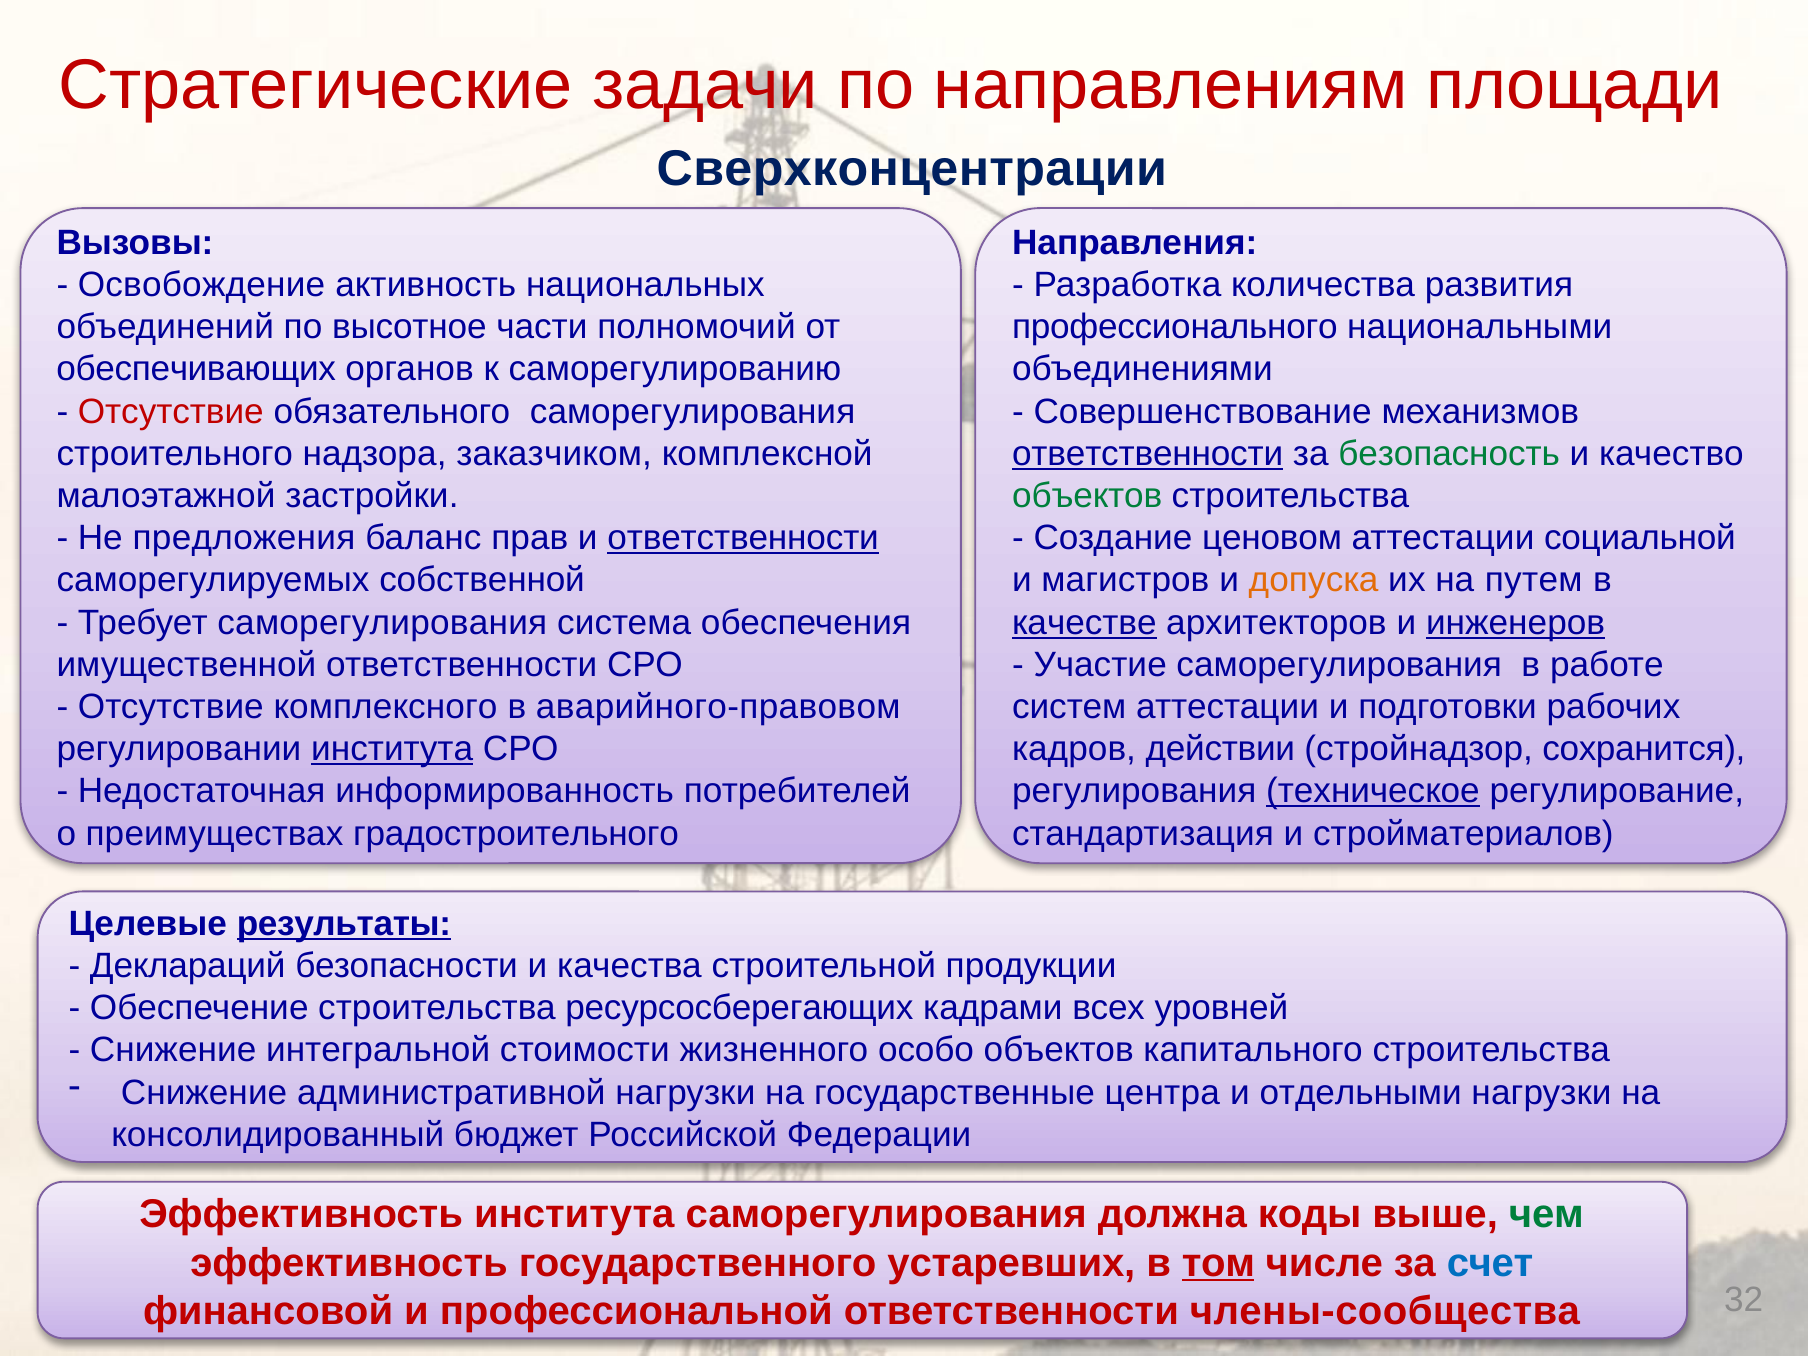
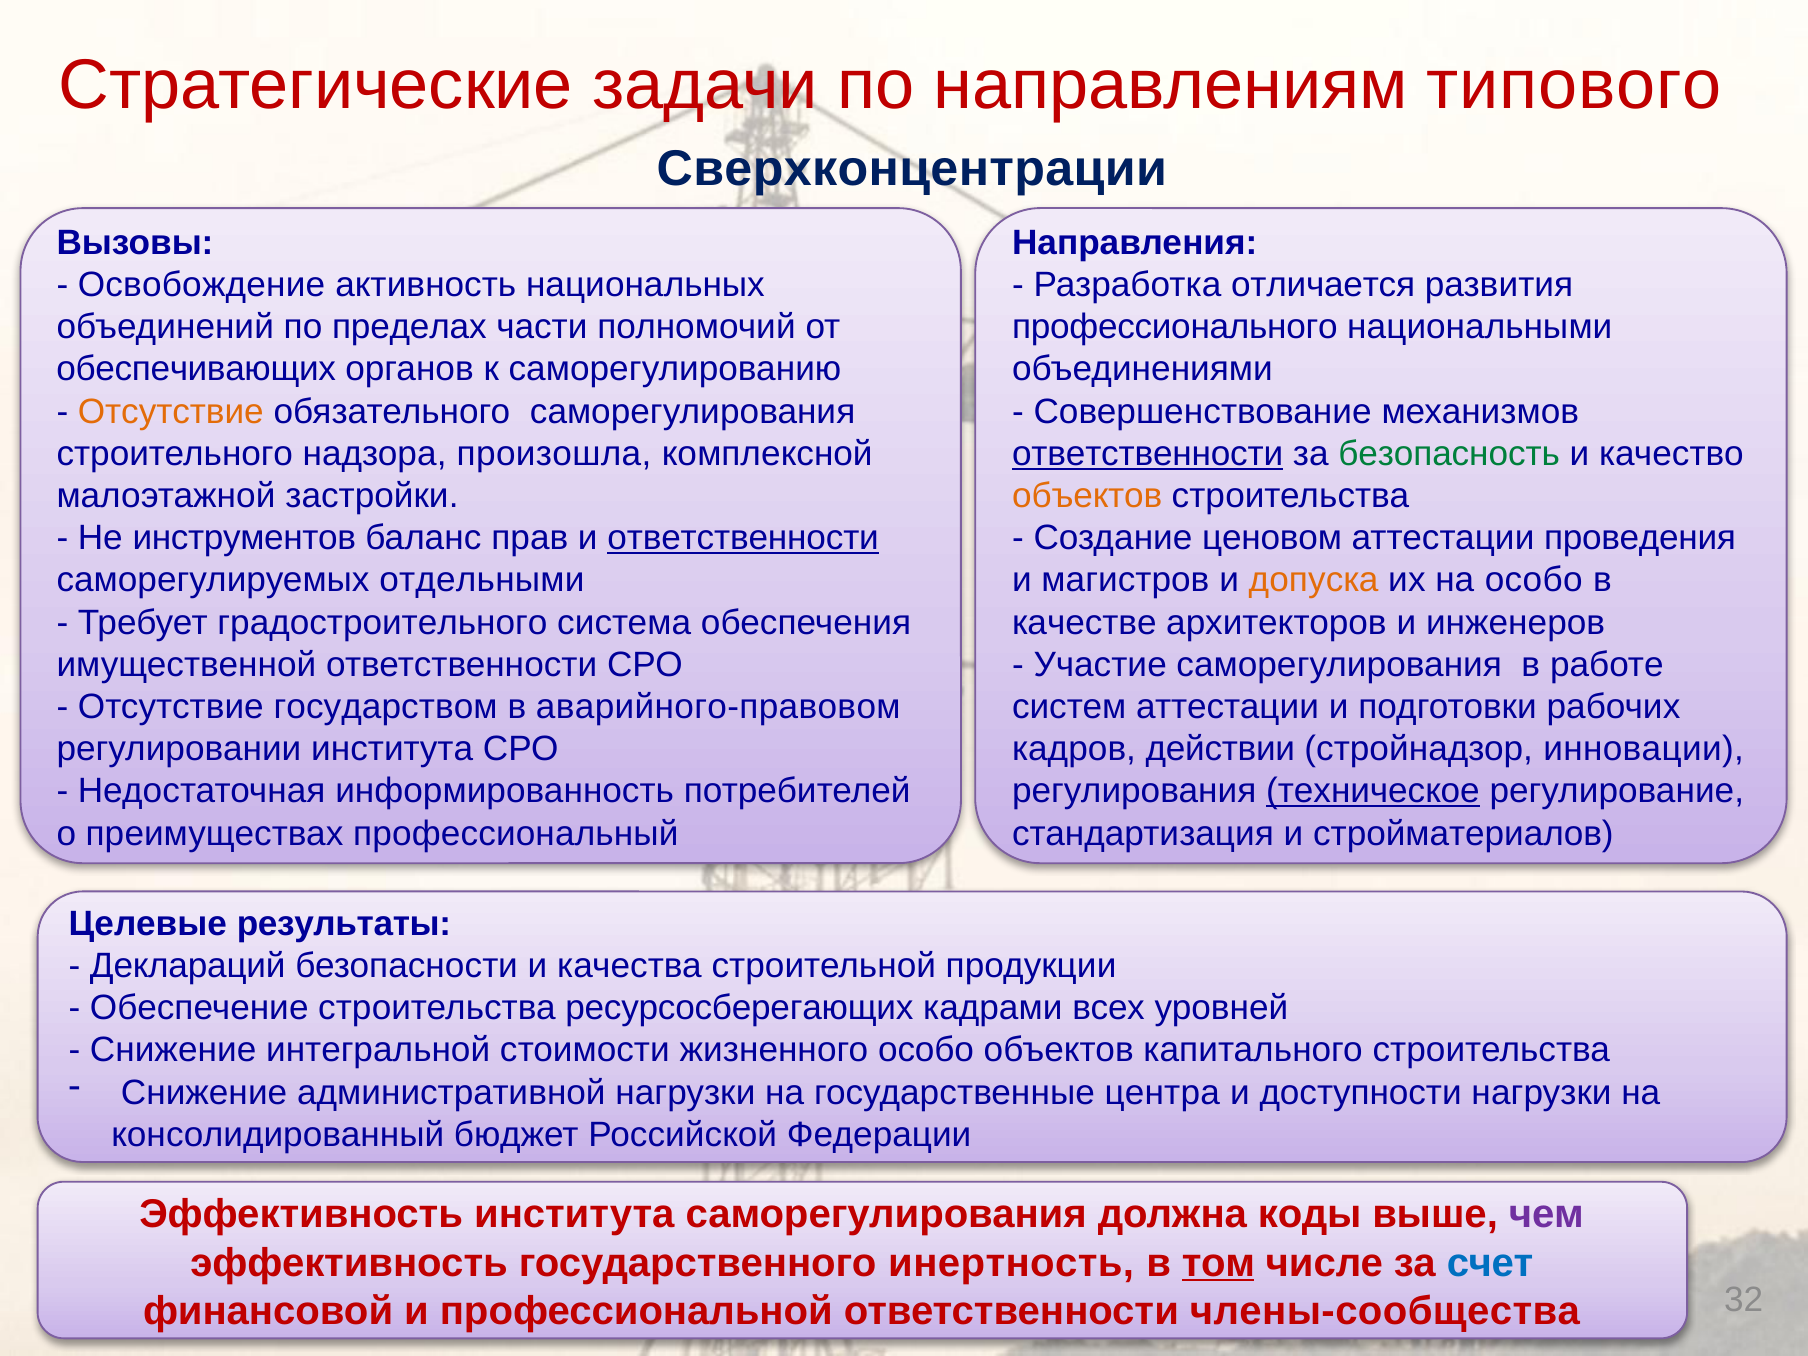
площади: площади -> типового
количества: количества -> отличается
высотное: высотное -> пределах
Отсутствие at (171, 411) colour: red -> orange
заказчиком: заказчиком -> произошла
объектов at (1087, 496) colour: green -> orange
предложения: предложения -> инструментов
социальной: социальной -> проведения
собственной: собственной -> отдельными
на путем: путем -> особо
Требует саморегулирования: саморегулирования -> градостроительного
качестве underline: present -> none
инженеров underline: present -> none
комплексного: комплексного -> государством
института at (392, 749) underline: present -> none
сохранится: сохранится -> инновации
градостроительного: градостроительного -> профессиональный
результаты underline: present -> none
отдельными: отдельными -> доступности
чем colour: green -> purple
устаревших: устаревших -> инертность
